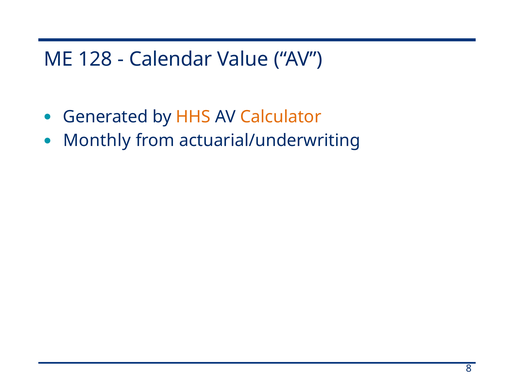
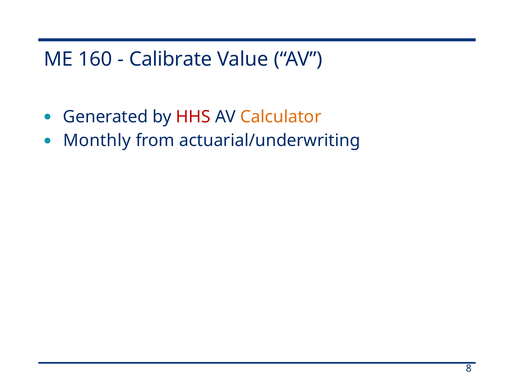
128: 128 -> 160
Calendar: Calendar -> Calibrate
HHS colour: orange -> red
